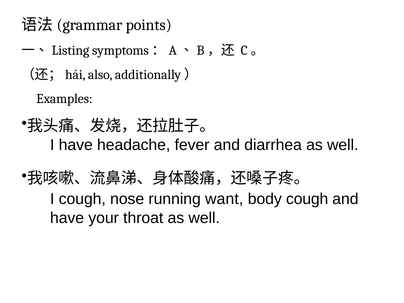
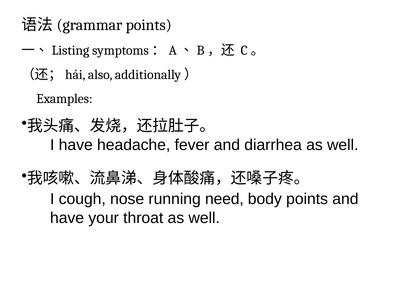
want: want -> need
body cough: cough -> points
